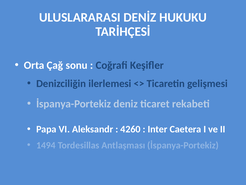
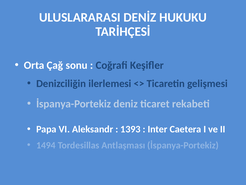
4260: 4260 -> 1393
